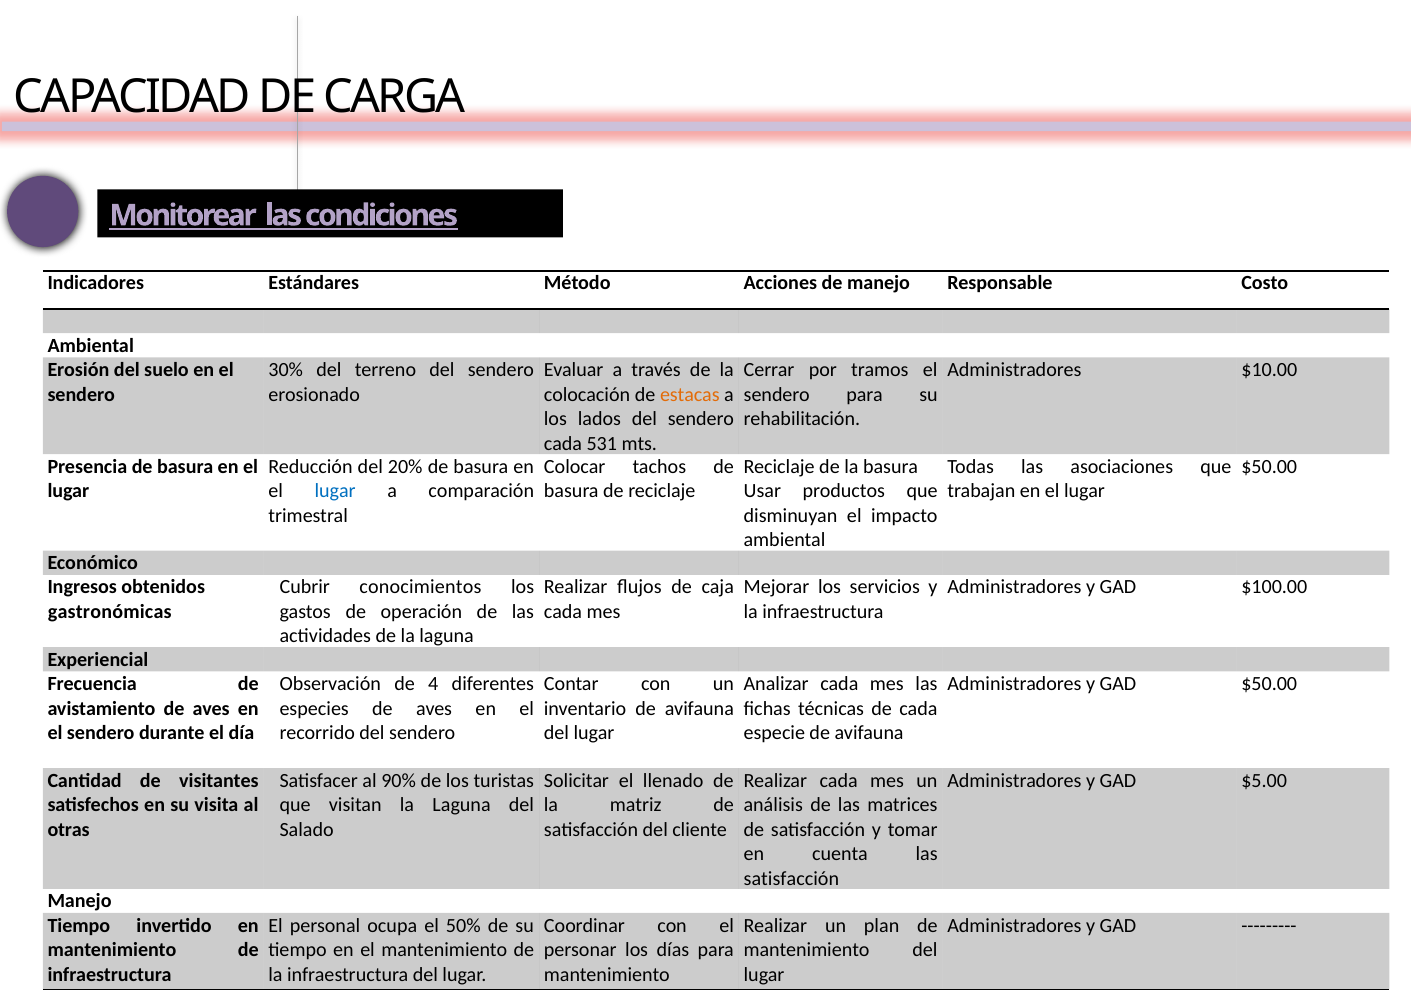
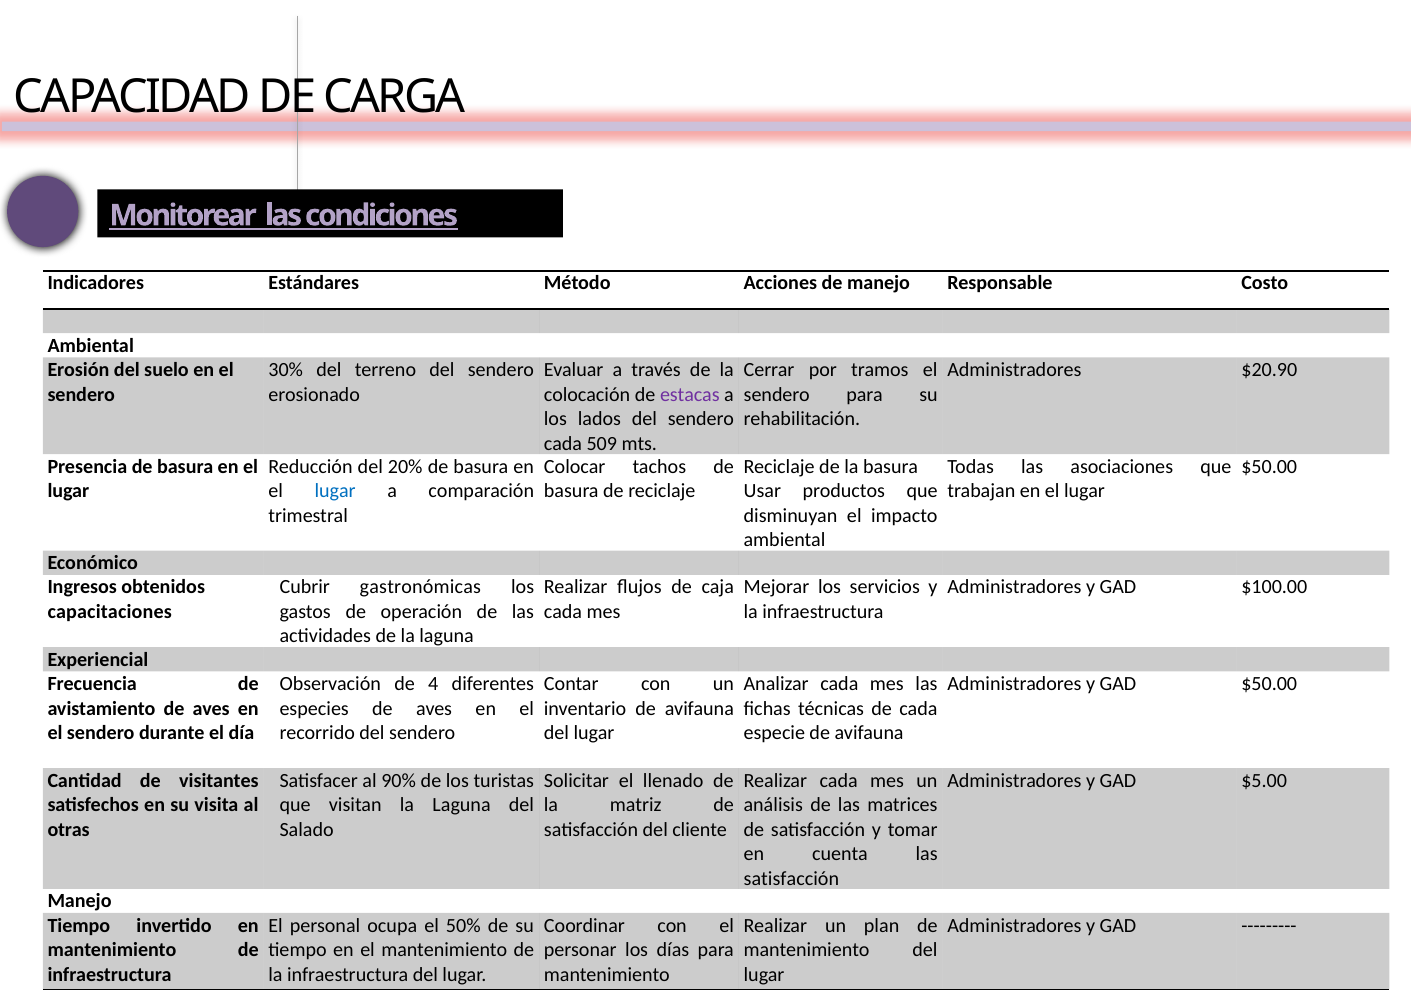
$10.00: $10.00 -> $20.90
estacas colour: orange -> purple
531: 531 -> 509
conocimientos: conocimientos -> gastronómicas
gastronómicas: gastronómicas -> capacitaciones
